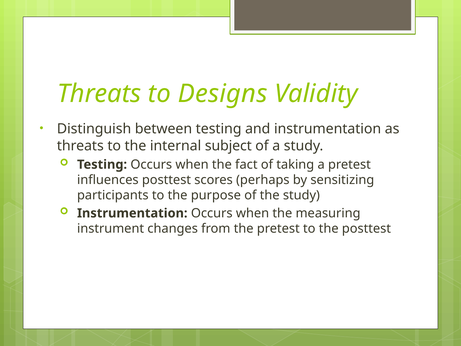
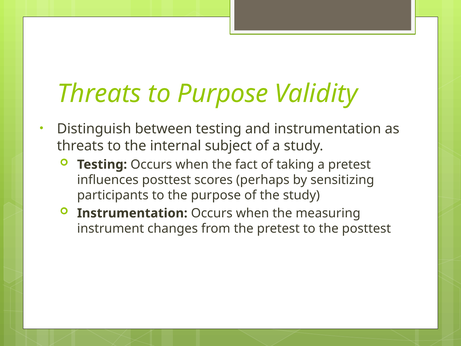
to Designs: Designs -> Purpose
